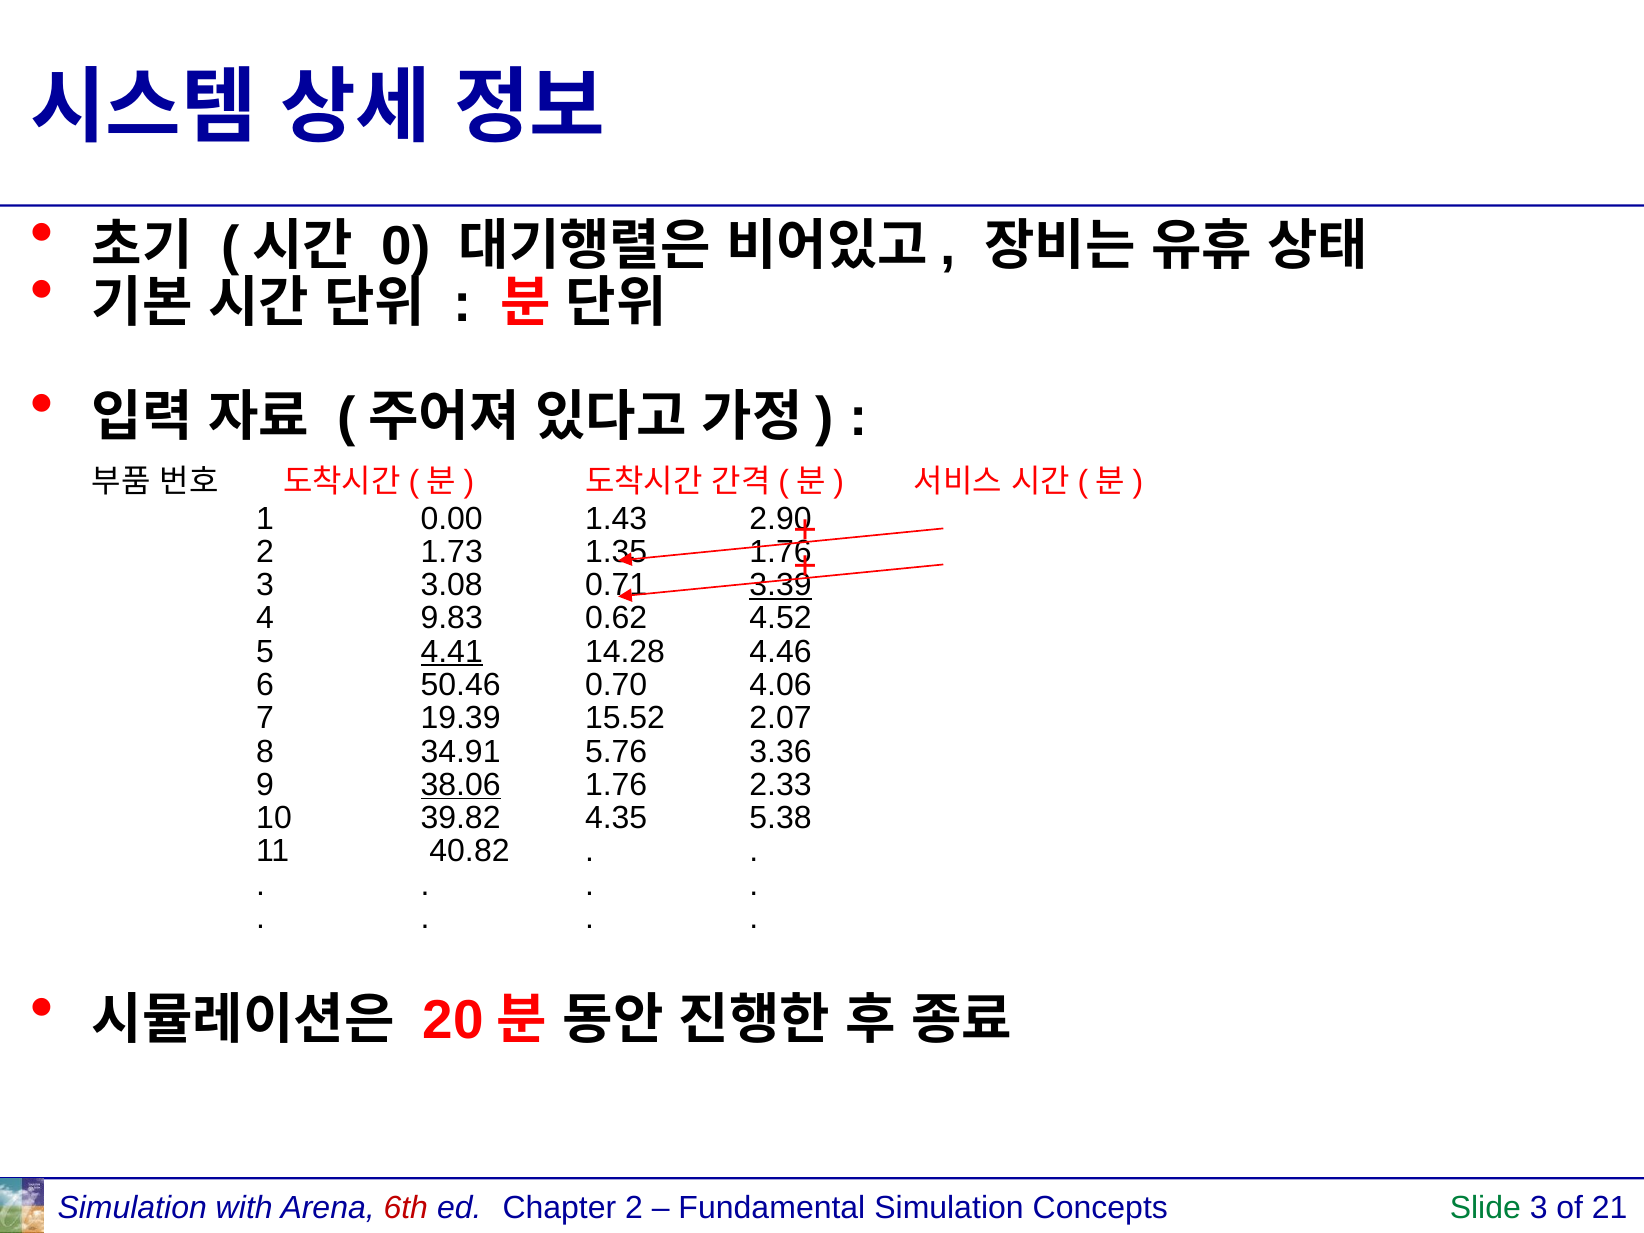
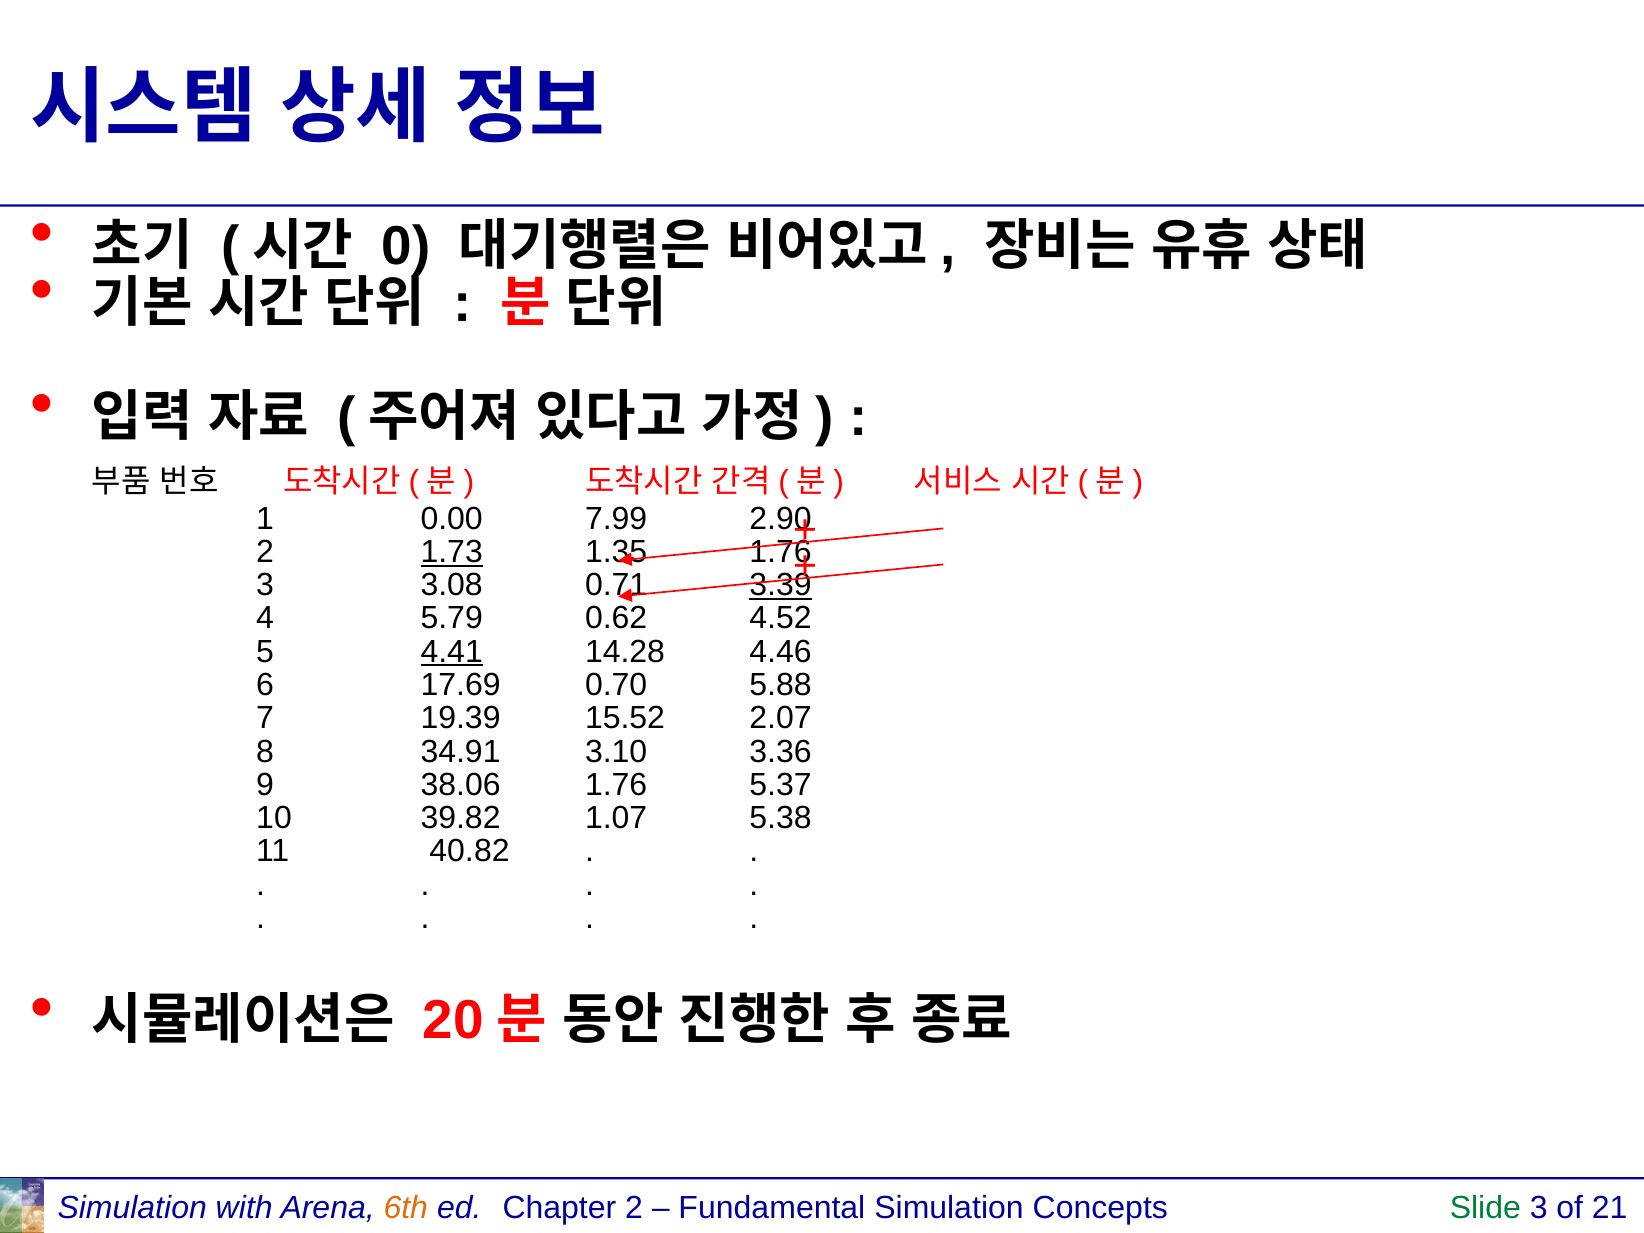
1.43: 1.43 -> 7.99
1.73 underline: none -> present
9.83: 9.83 -> 5.79
50.46: 50.46 -> 17.69
4.06: 4.06 -> 5.88
5.76: 5.76 -> 3.10
38.06 underline: present -> none
2.33: 2.33 -> 5.37
4.35: 4.35 -> 1.07
6th colour: red -> orange
